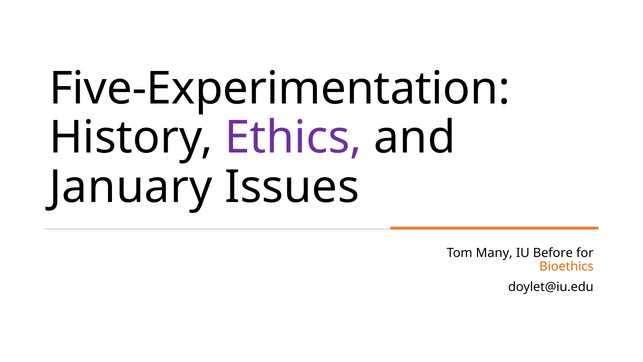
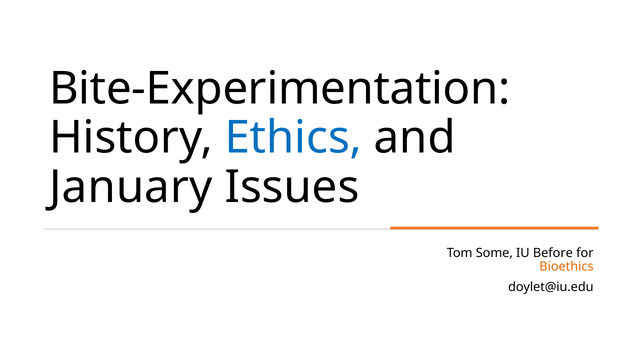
Five-Experimentation: Five-Experimentation -> Bite-Experimentation
Ethics colour: purple -> blue
Many: Many -> Some
